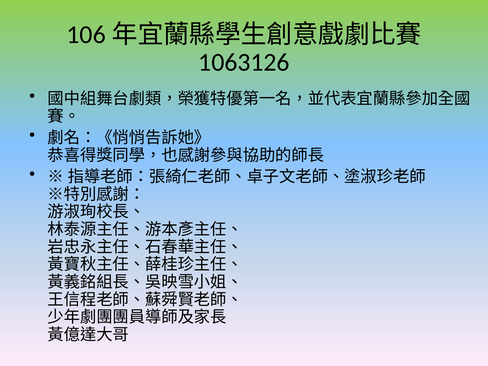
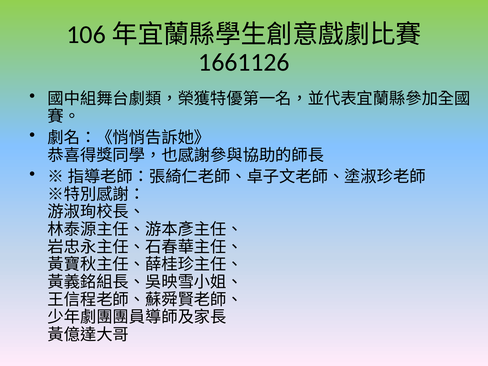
1063126: 1063126 -> 1661126
